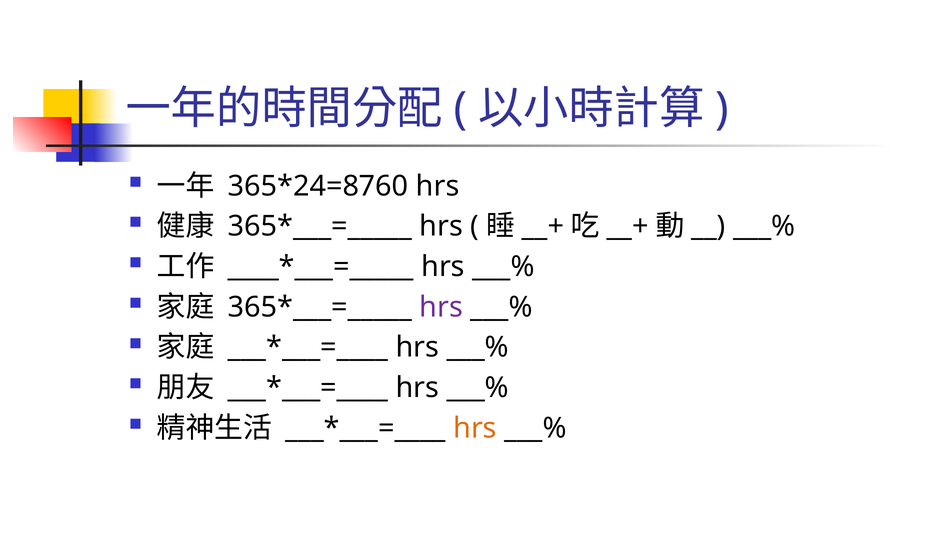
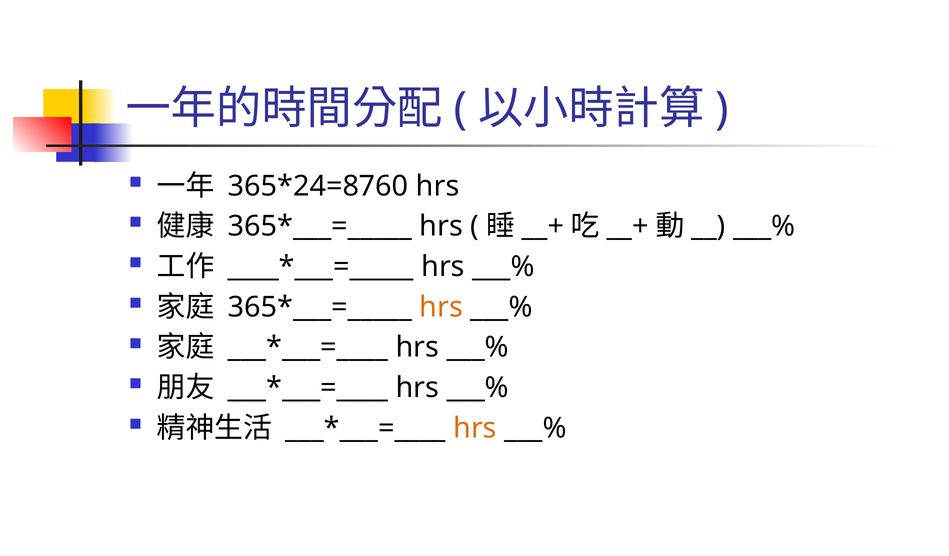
hrs at (441, 307) colour: purple -> orange
